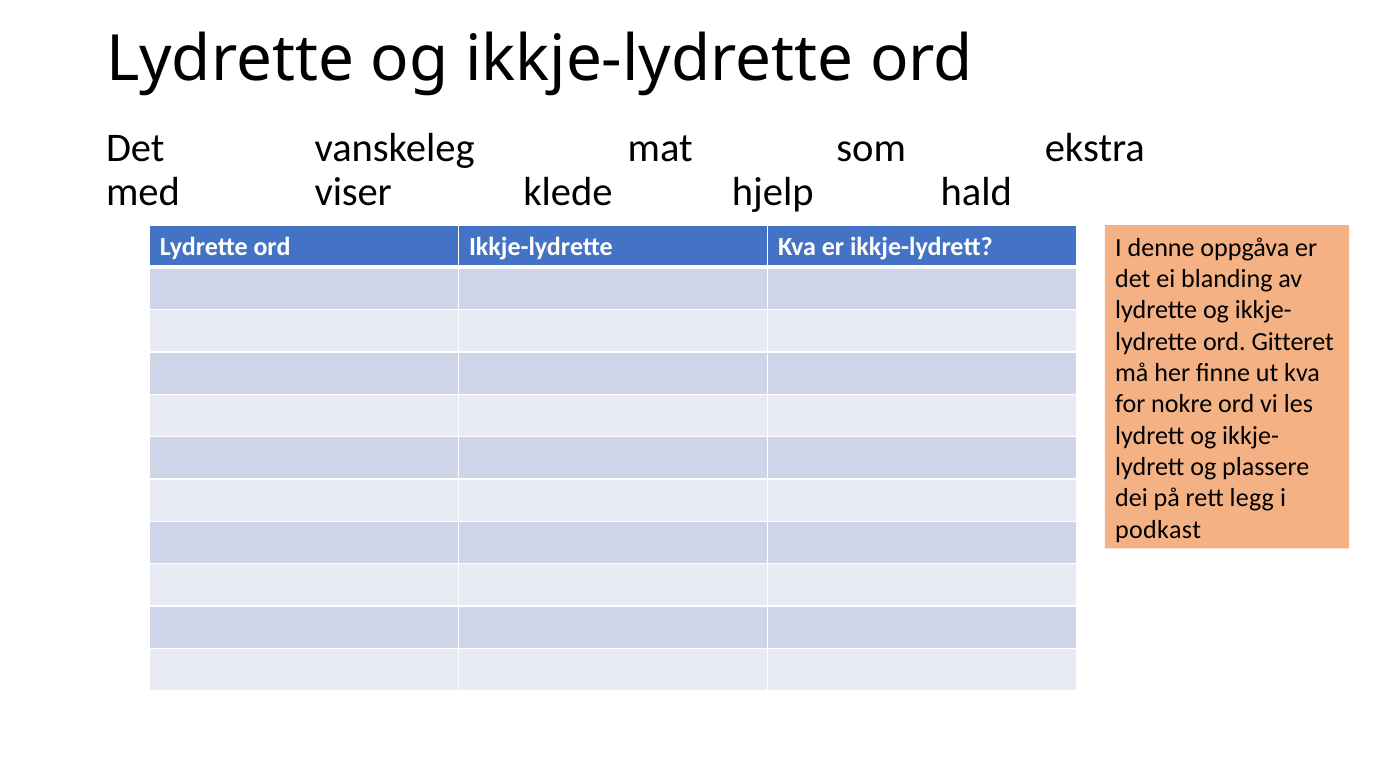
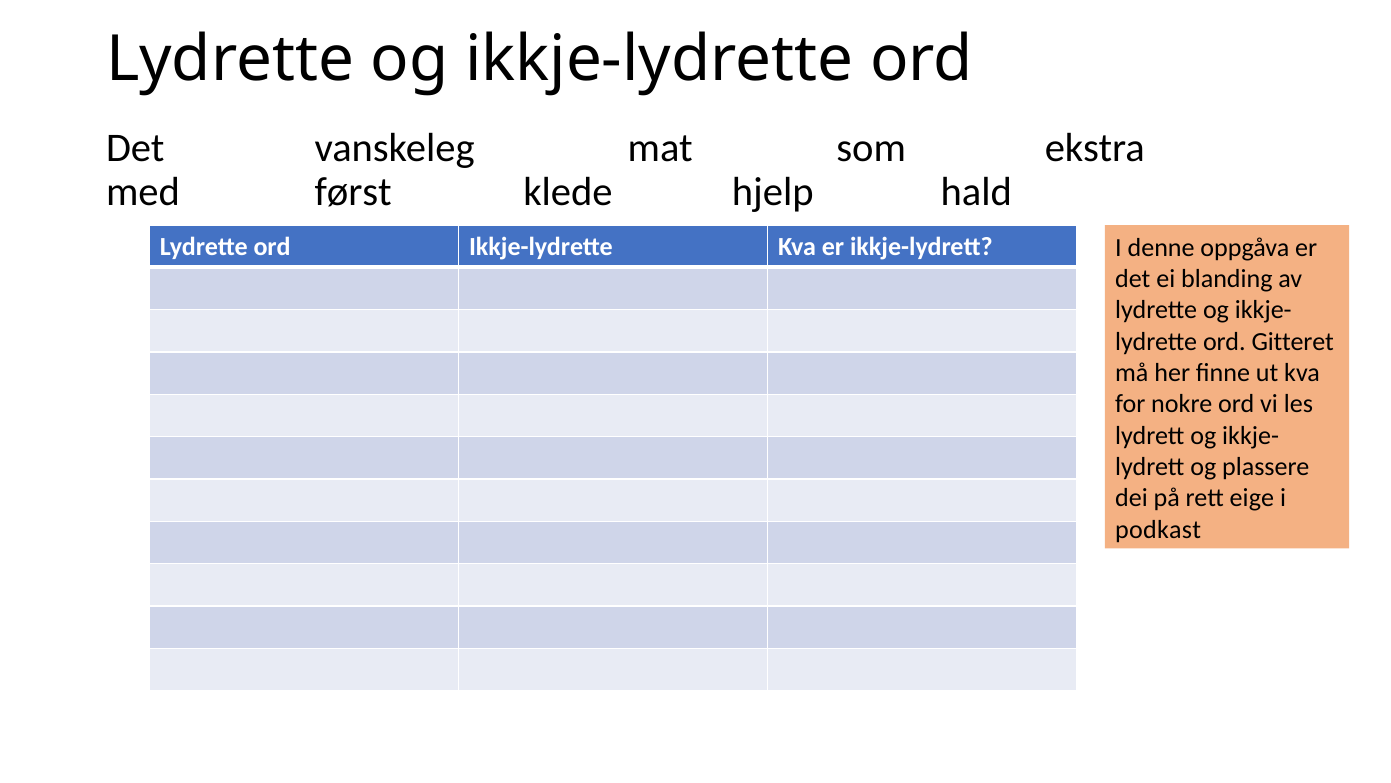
viser: viser -> først
legg: legg -> eige
